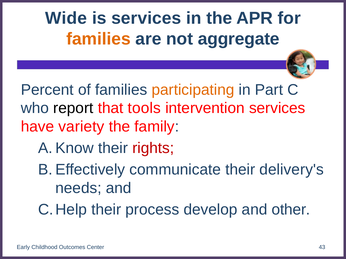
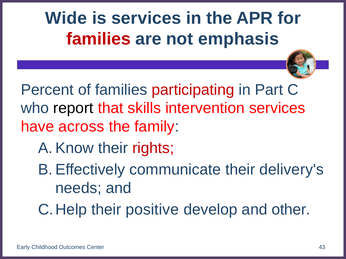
families at (98, 39) colour: orange -> red
aggregate: aggregate -> emphasis
participating colour: orange -> red
tools: tools -> skills
variety: variety -> across
process: process -> positive
